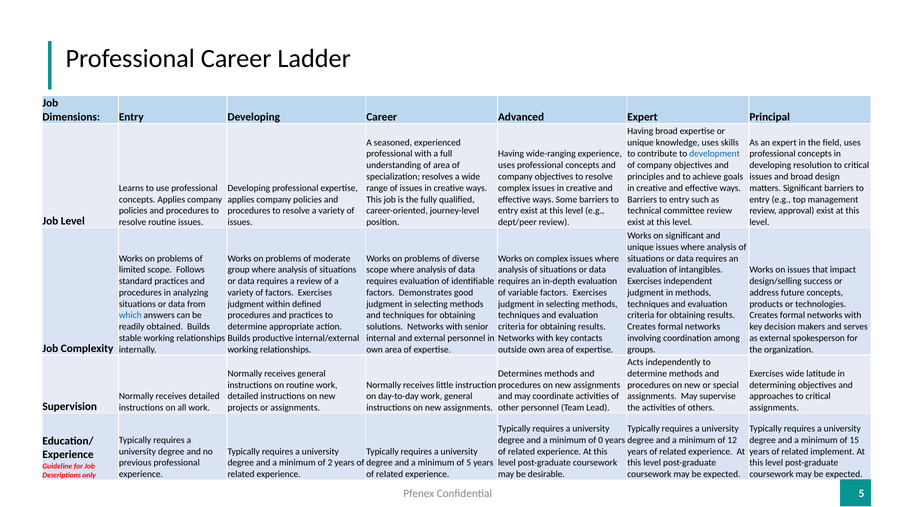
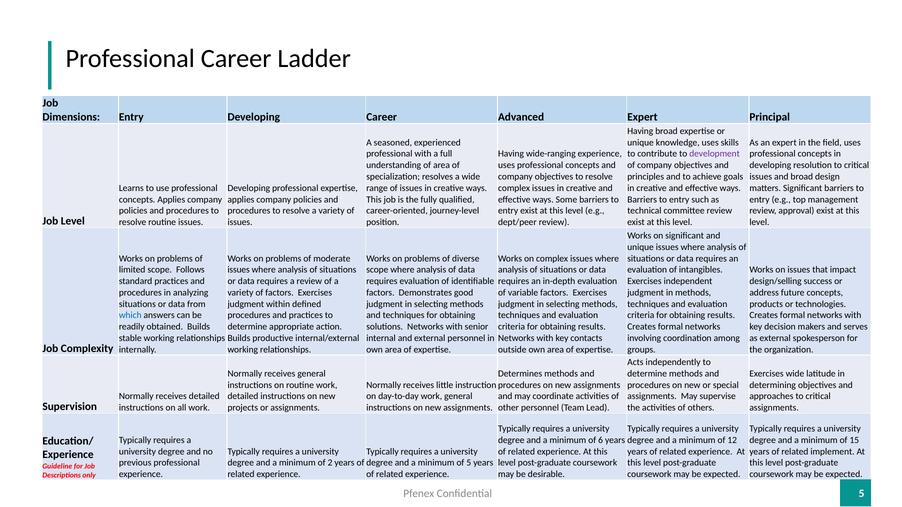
development colour: blue -> purple
group at (239, 270): group -> issues
0: 0 -> 6
